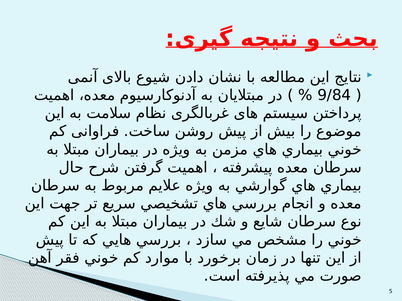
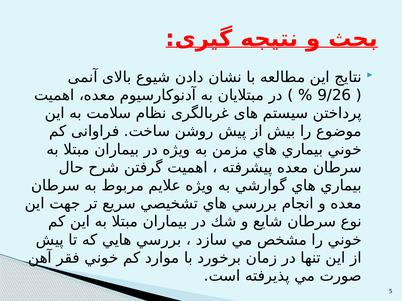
9/84: 9/84 -> 9/26
